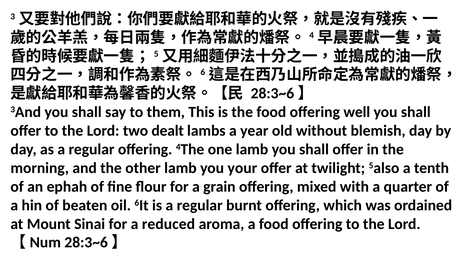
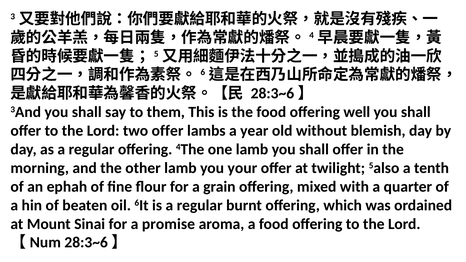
two dealt: dealt -> offer
reduced: reduced -> promise
